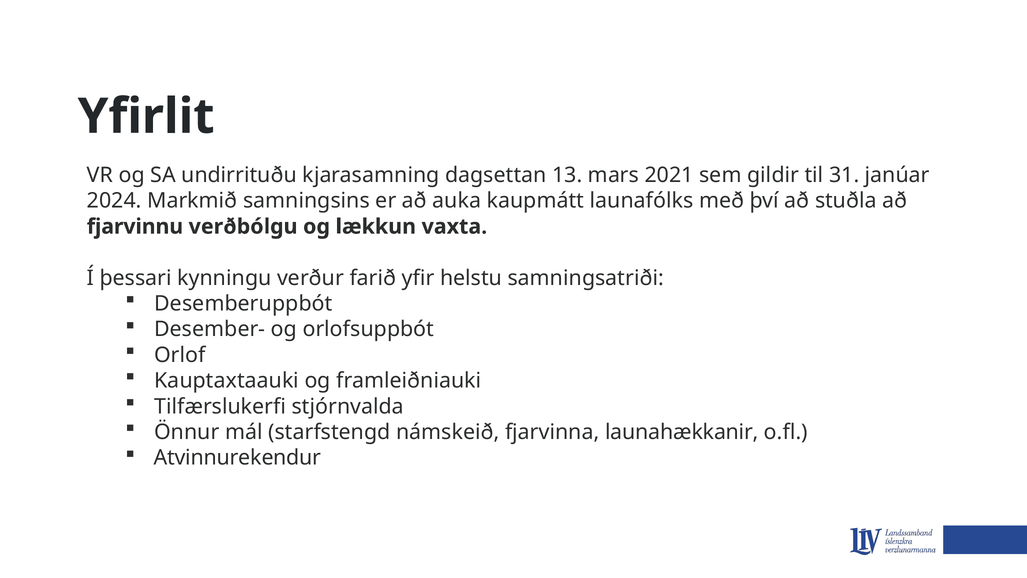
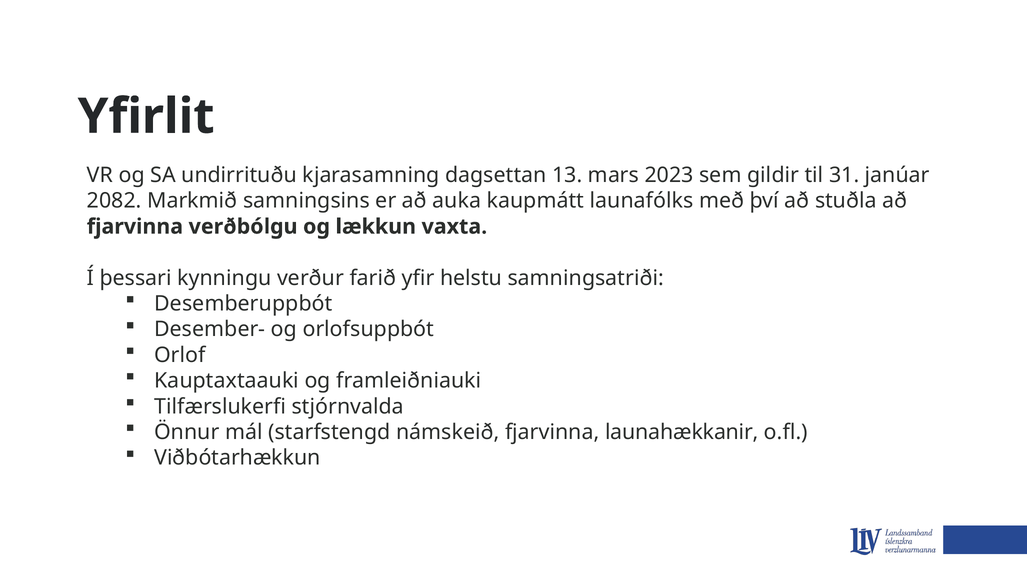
2021: 2021 -> 2023
2024: 2024 -> 2082
fjarvinnu at (135, 226): fjarvinnu -> fjarvinna
Atvinnurekendur: Atvinnurekendur -> Viðbótarhækkun
